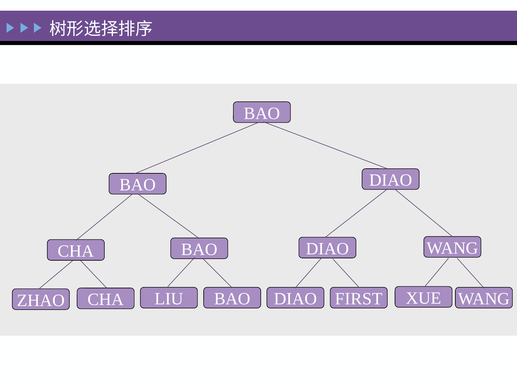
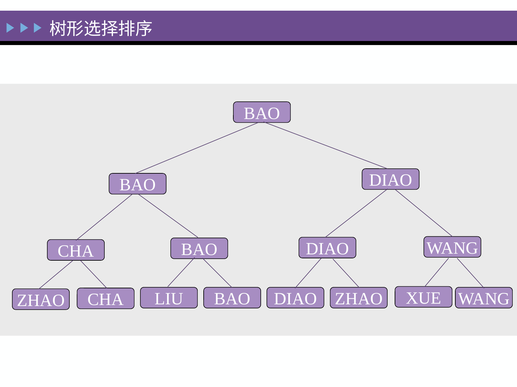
DIAO FIRST: FIRST -> ZHAO
